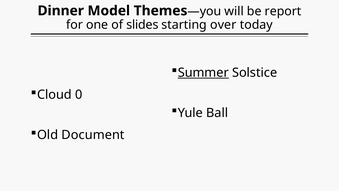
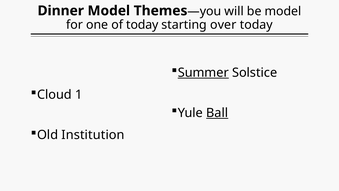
be report: report -> model
of slides: slides -> today
0: 0 -> 1
Ball underline: none -> present
Document: Document -> Institution
